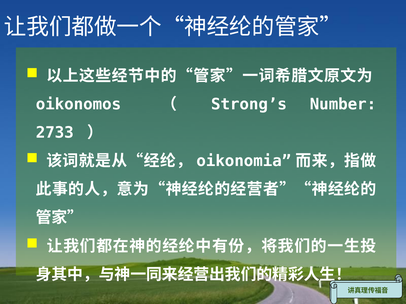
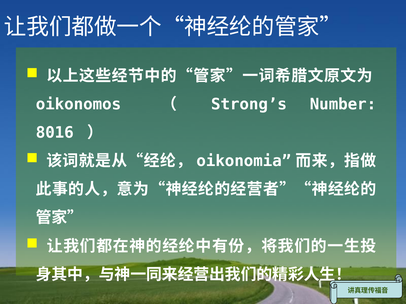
2733: 2733 -> 8016
